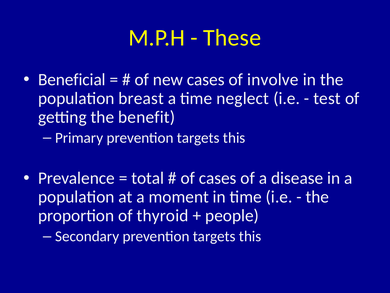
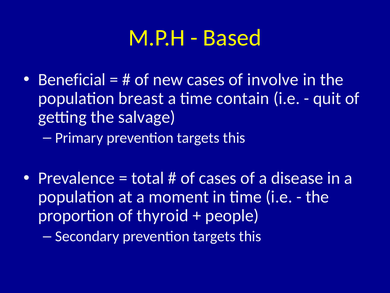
These: These -> Based
neglect: neglect -> contain
test: test -> quit
benefit: benefit -> salvage
